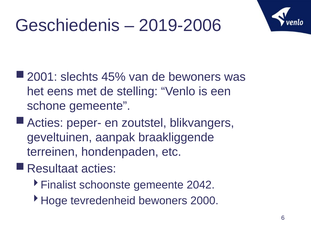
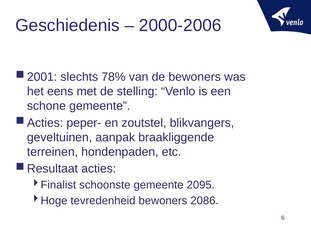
2019-2006: 2019-2006 -> 2000-2006
45%: 45% -> 78%
2042: 2042 -> 2095
2000: 2000 -> 2086
